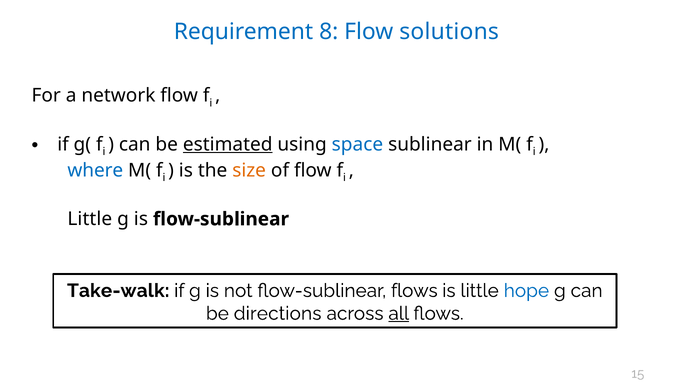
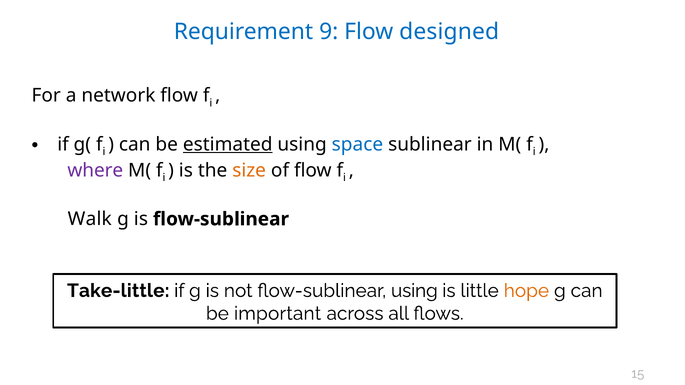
8: 8 -> 9
solutions: solutions -> designed
where colour: blue -> purple
Little at (90, 219): Little -> Walk
Take-walk: Take-walk -> Take-little
flow-sublinear flows: flows -> using
hope colour: blue -> orange
directions: directions -> important
all underline: present -> none
